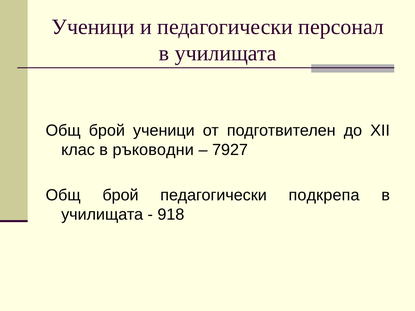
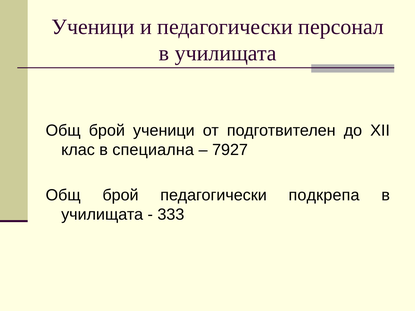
ръководни: ръководни -> специална
918: 918 -> 333
